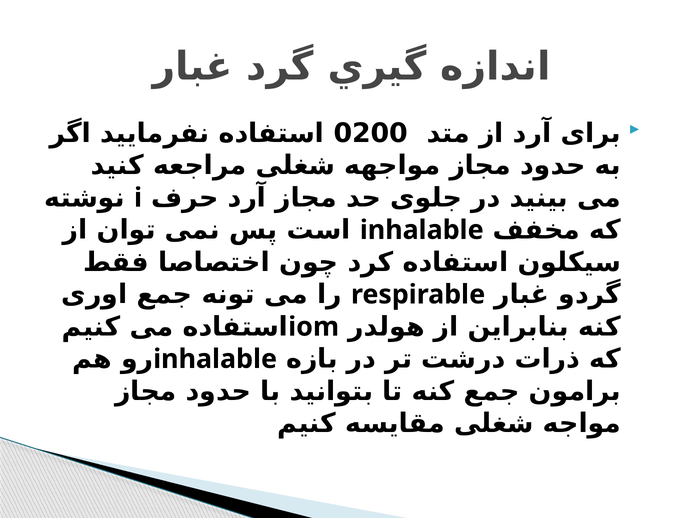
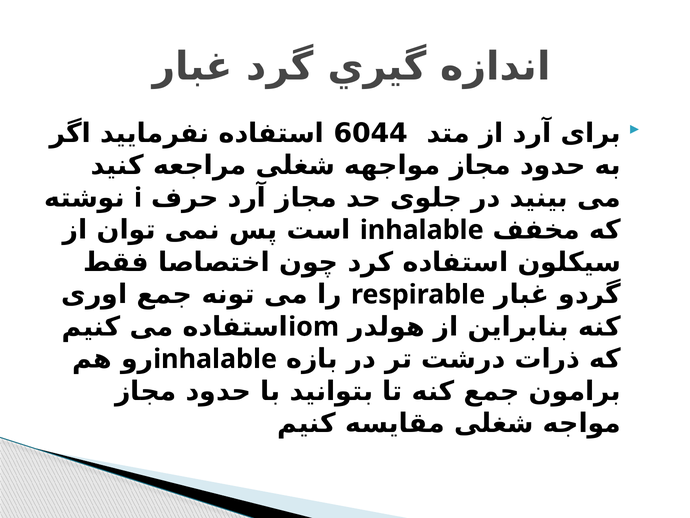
0200: 0200 -> 6044
